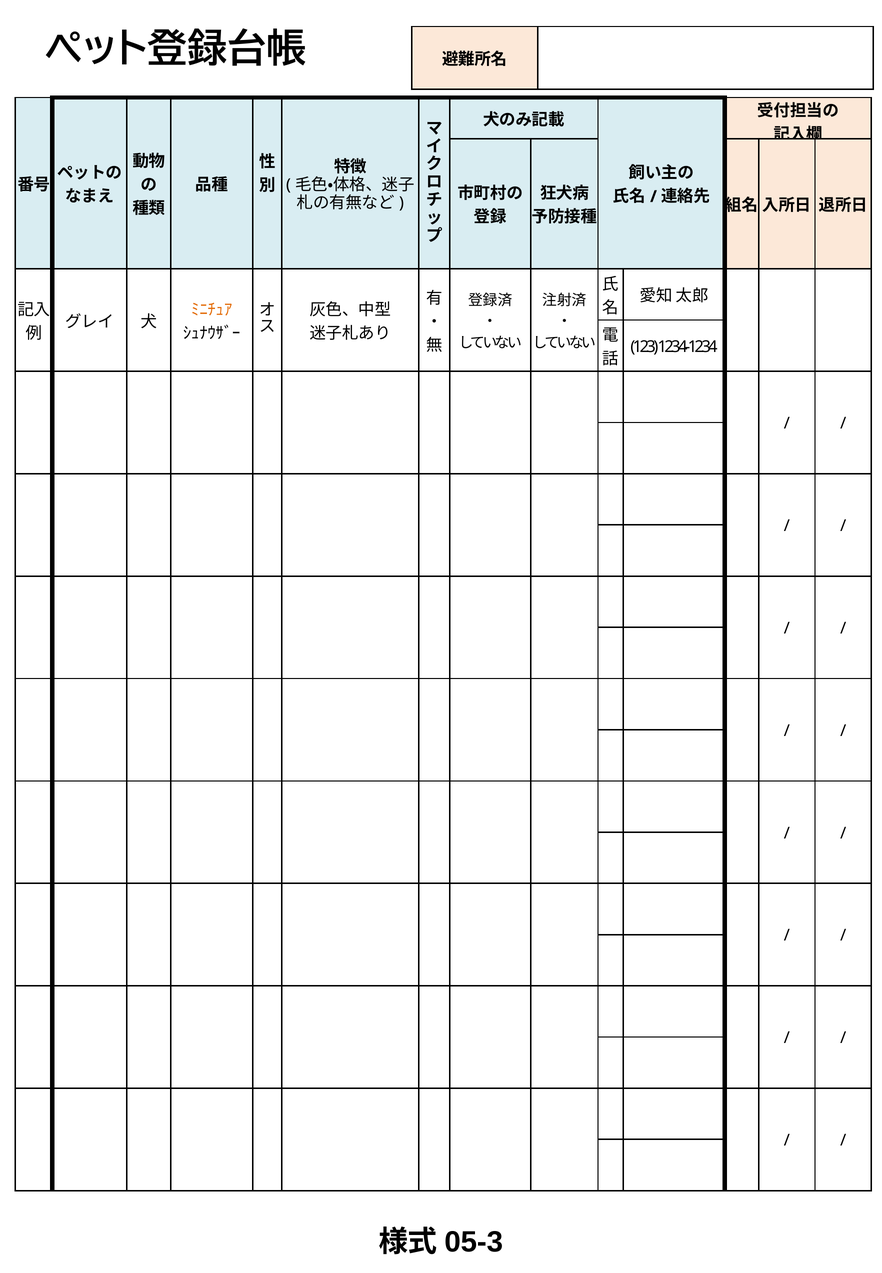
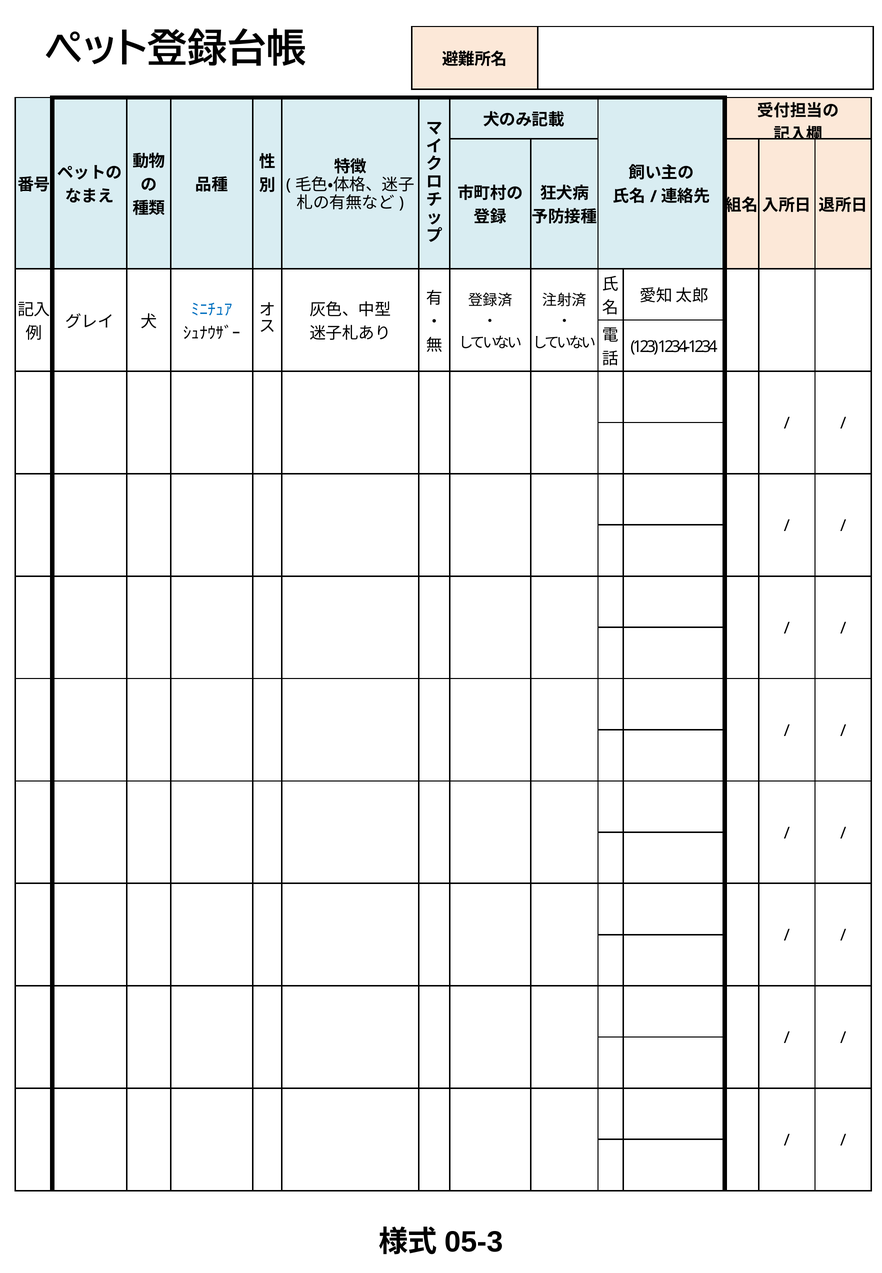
ﾐﾆﾁｭｱ colour: orange -> blue
